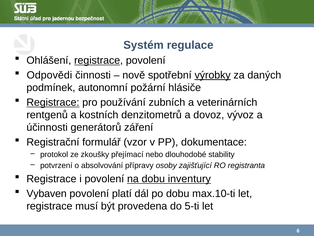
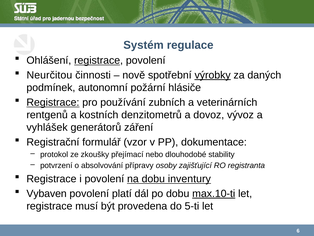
Odpovědi: Odpovědi -> Neurčitou
účinnosti: účinnosti -> vyhlášek
max.10-ti underline: none -> present
